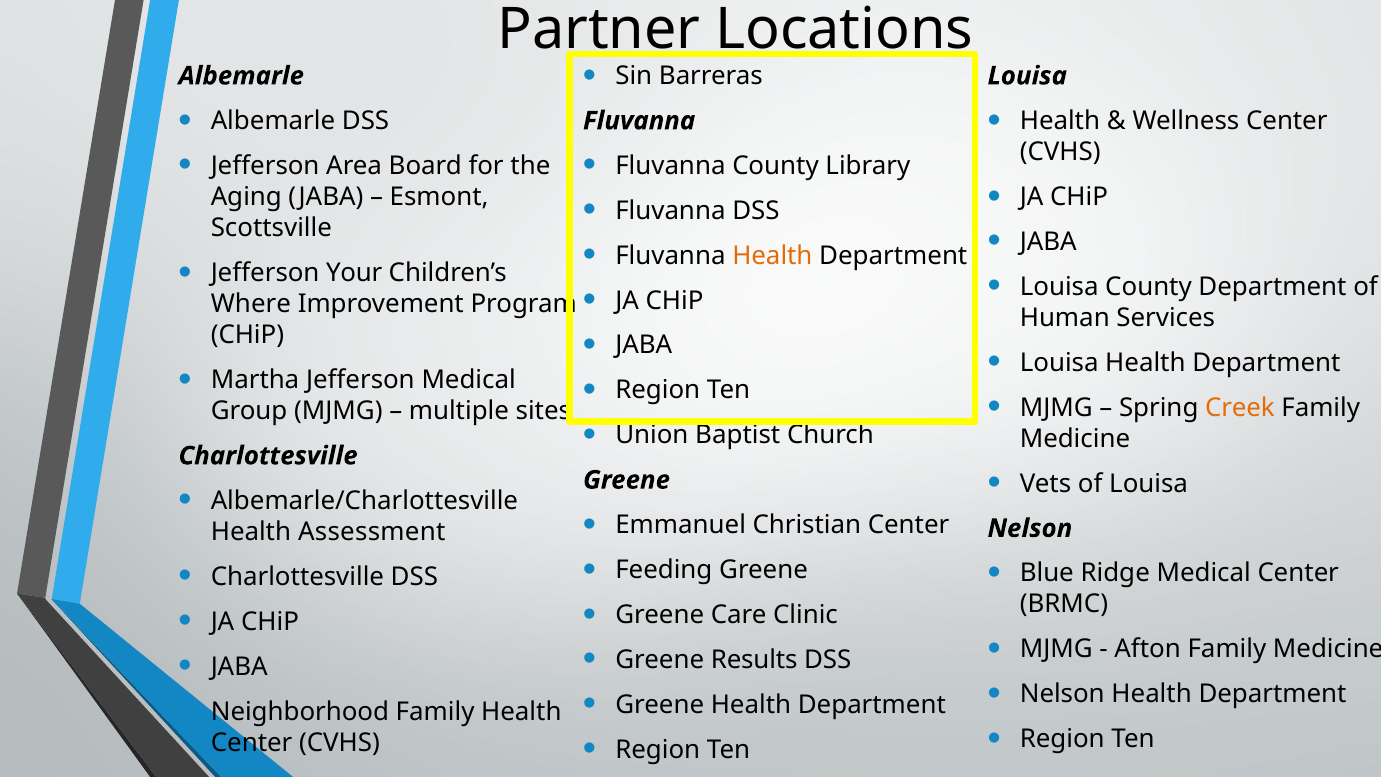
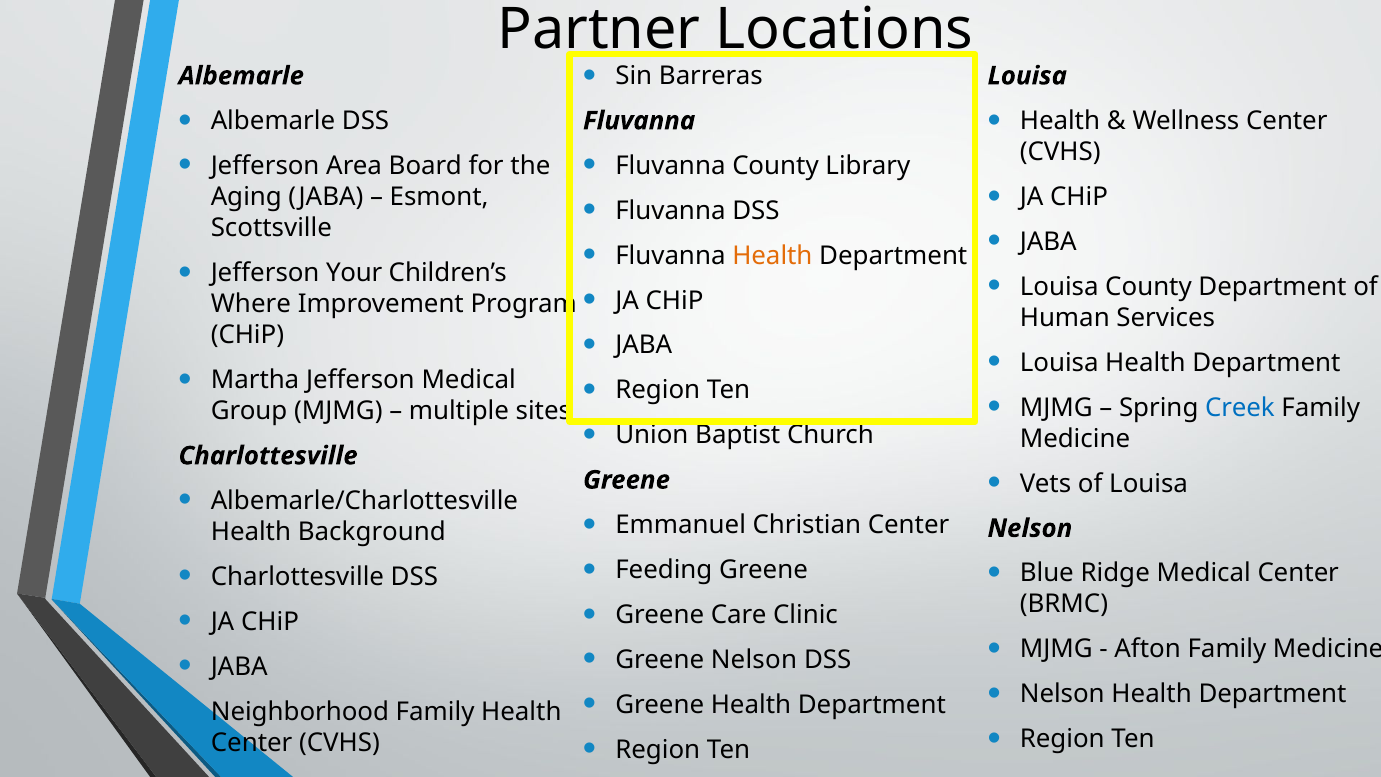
Creek colour: orange -> blue
Assessment: Assessment -> Background
Greene Results: Results -> Nelson
